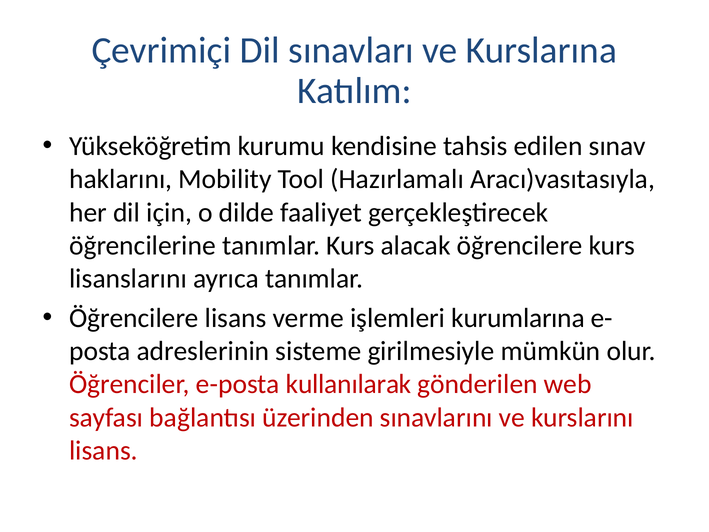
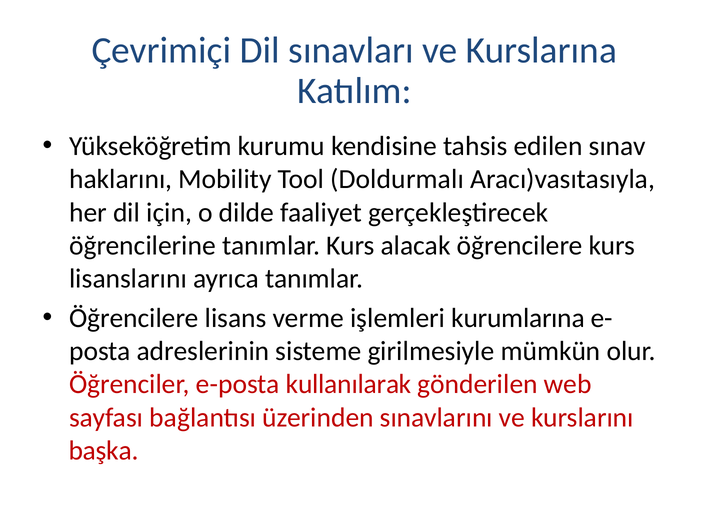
Hazırlamalı: Hazırlamalı -> Doldurmalı
lisans at (103, 450): lisans -> başka
